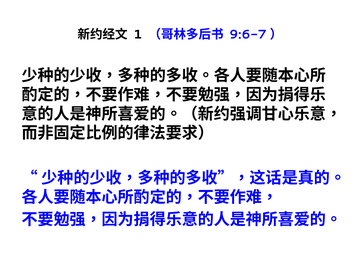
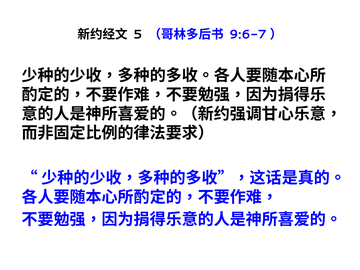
1: 1 -> 5
